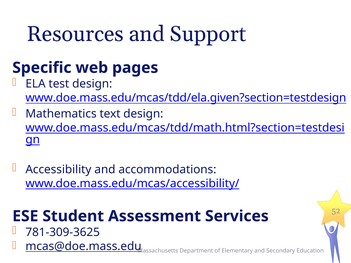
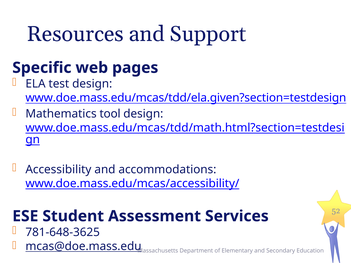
text: text -> tool
781-309-3625: 781-309-3625 -> 781-648-3625
